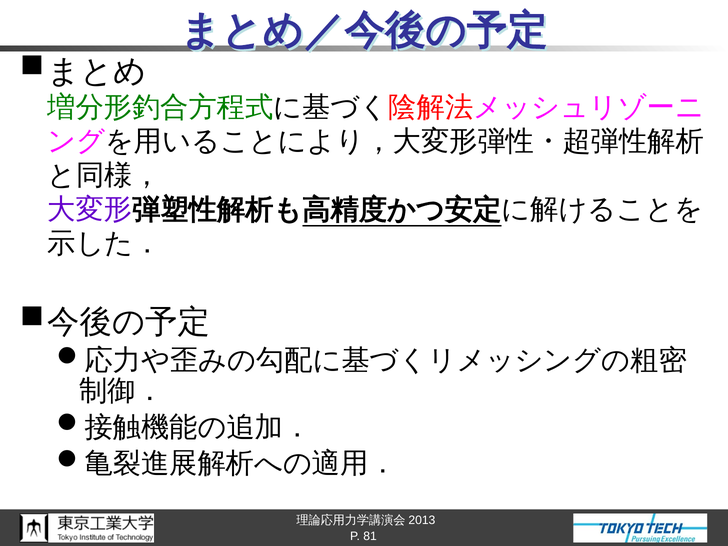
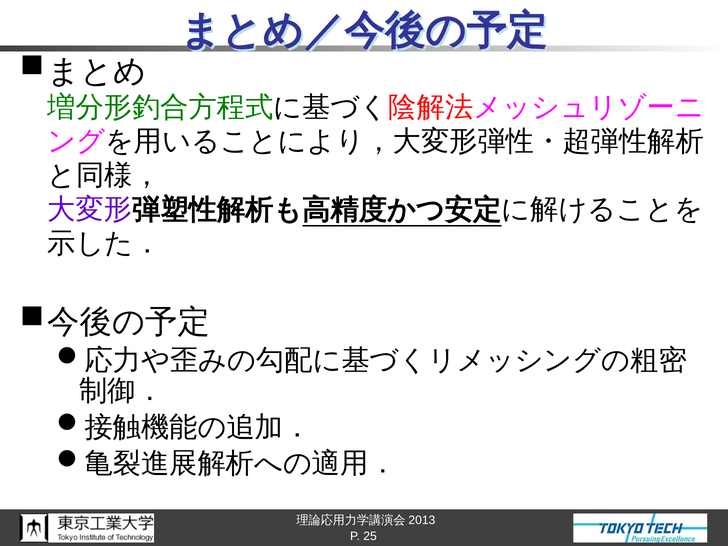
81: 81 -> 25
